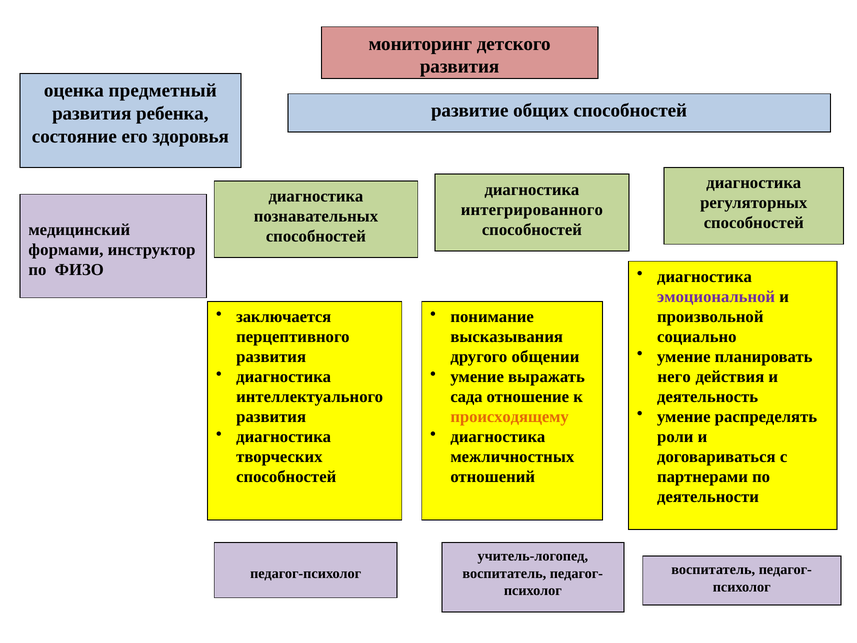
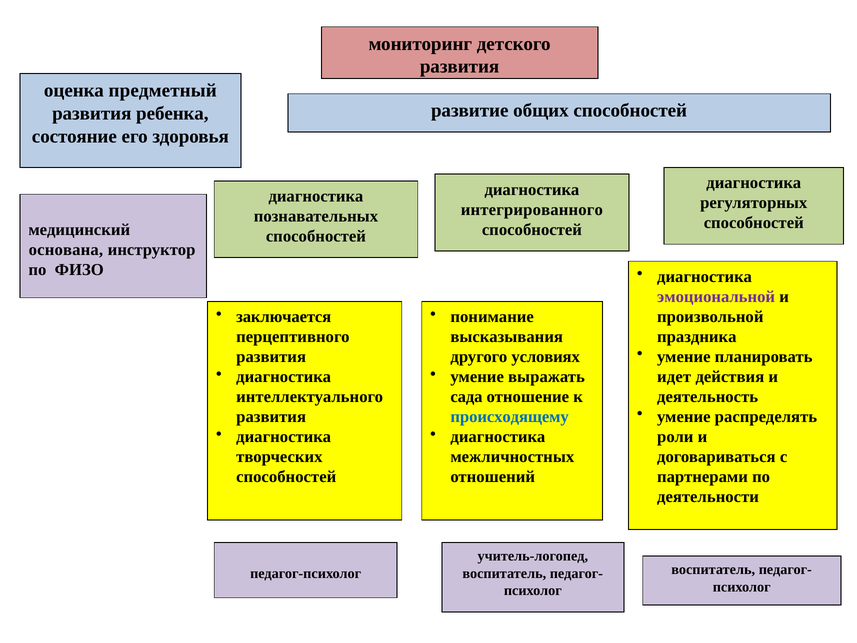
формами: формами -> основана
социально: социально -> праздника
общении: общении -> условиях
него: него -> идет
происходящему colour: orange -> blue
